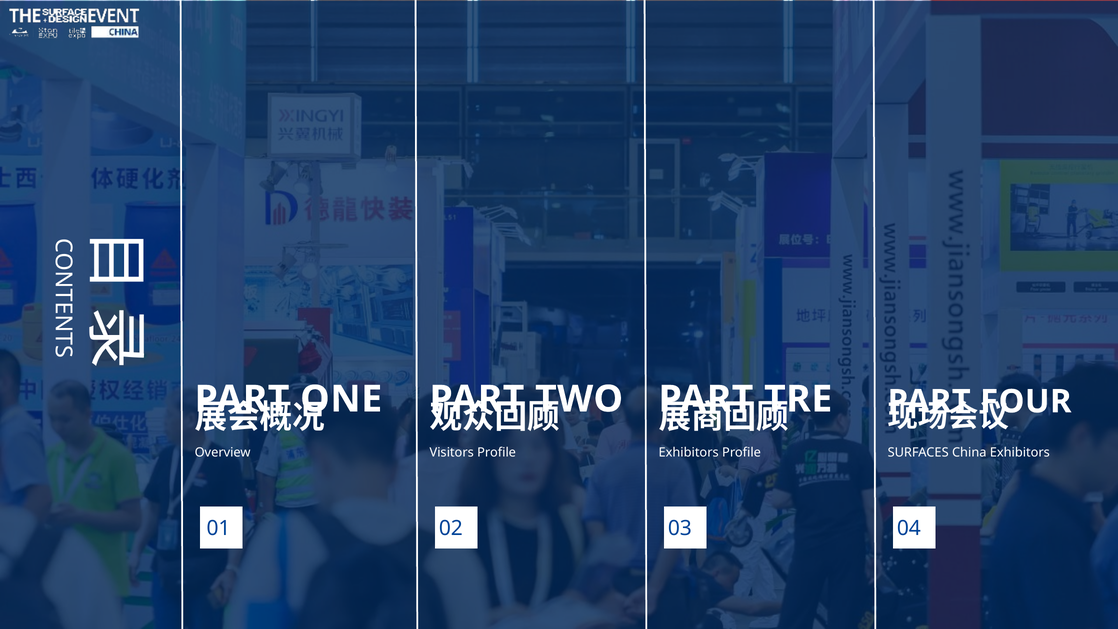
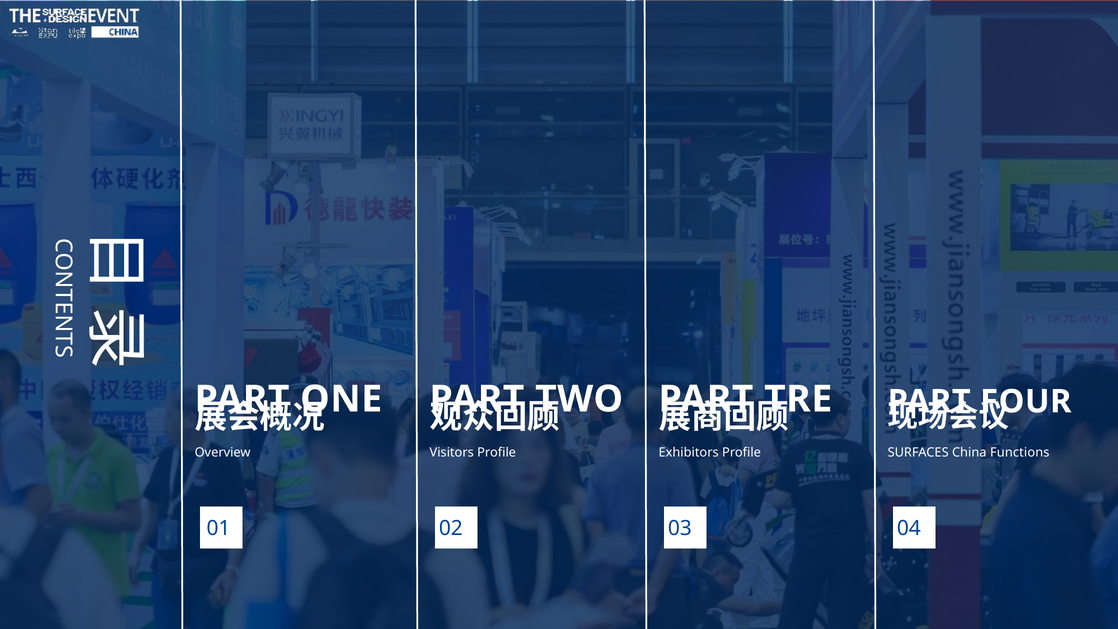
China Exhibitors: Exhibitors -> Functions
